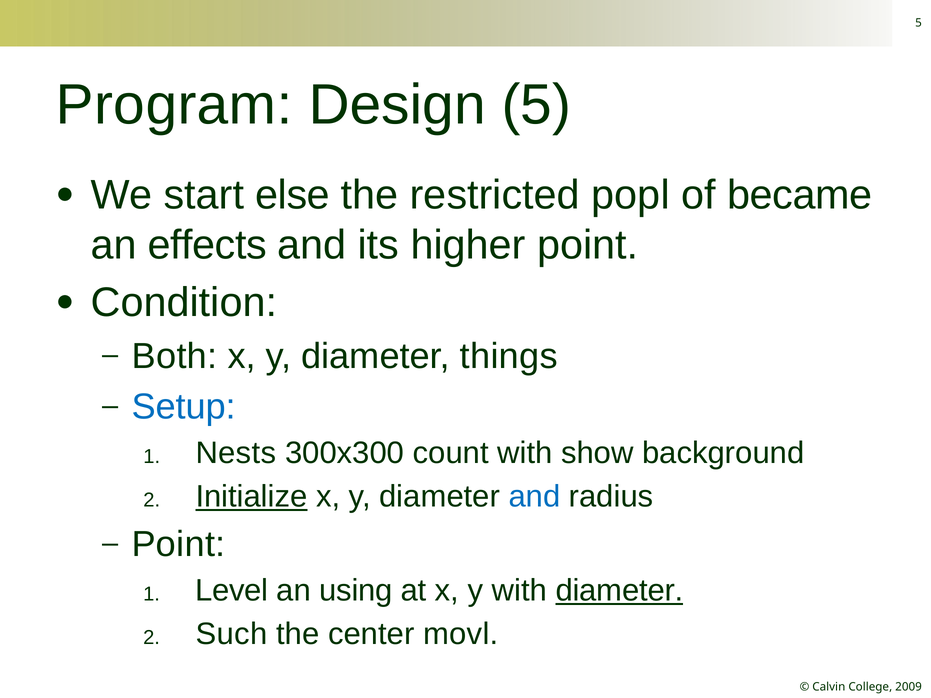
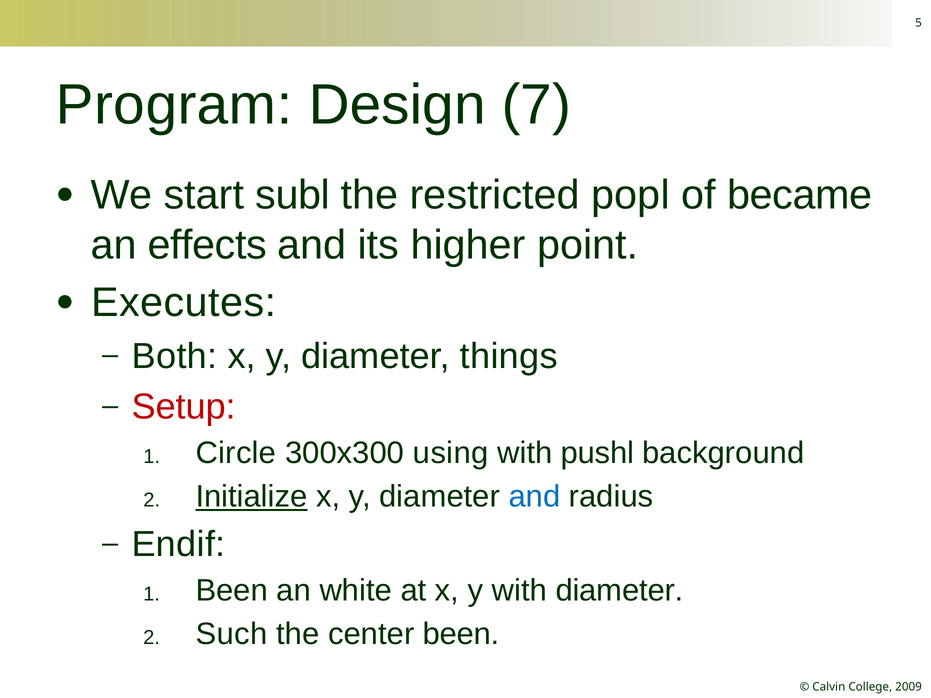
Design 5: 5 -> 7
else: else -> subl
Condition: Condition -> Executes
Setup colour: blue -> red
Nests: Nests -> Circle
count: count -> using
show: show -> pushl
Point at (179, 545): Point -> Endif
1 Level: Level -> Been
using: using -> white
diameter at (619, 591) underline: present -> none
center movl: movl -> been
